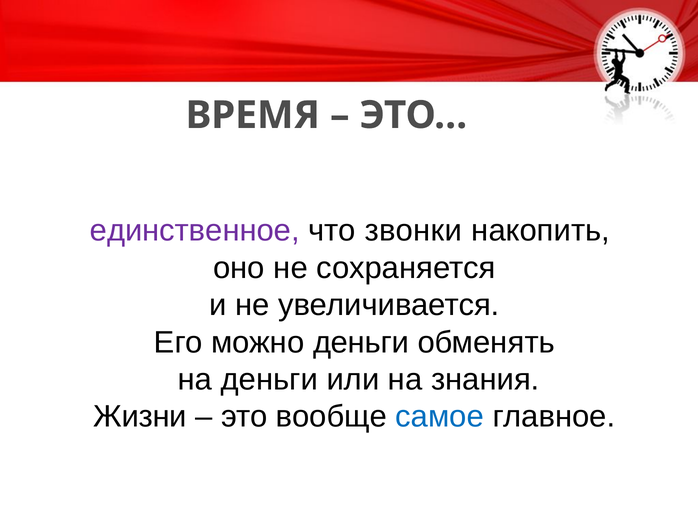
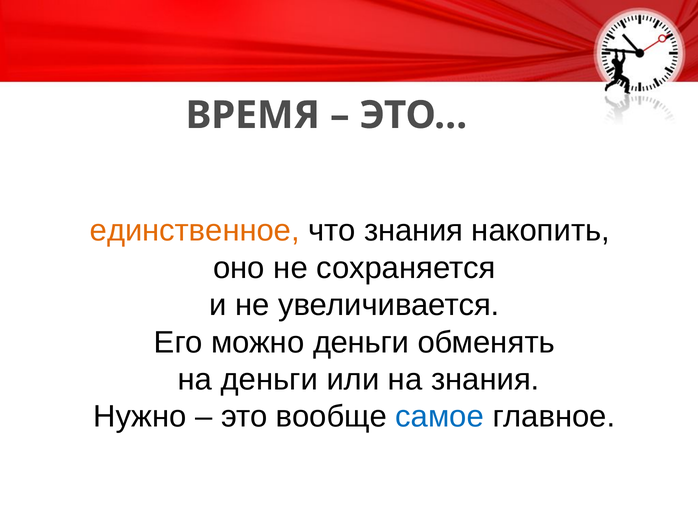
единственное colour: purple -> orange
что звонки: звонки -> знания
Жизни: Жизни -> Нужно
